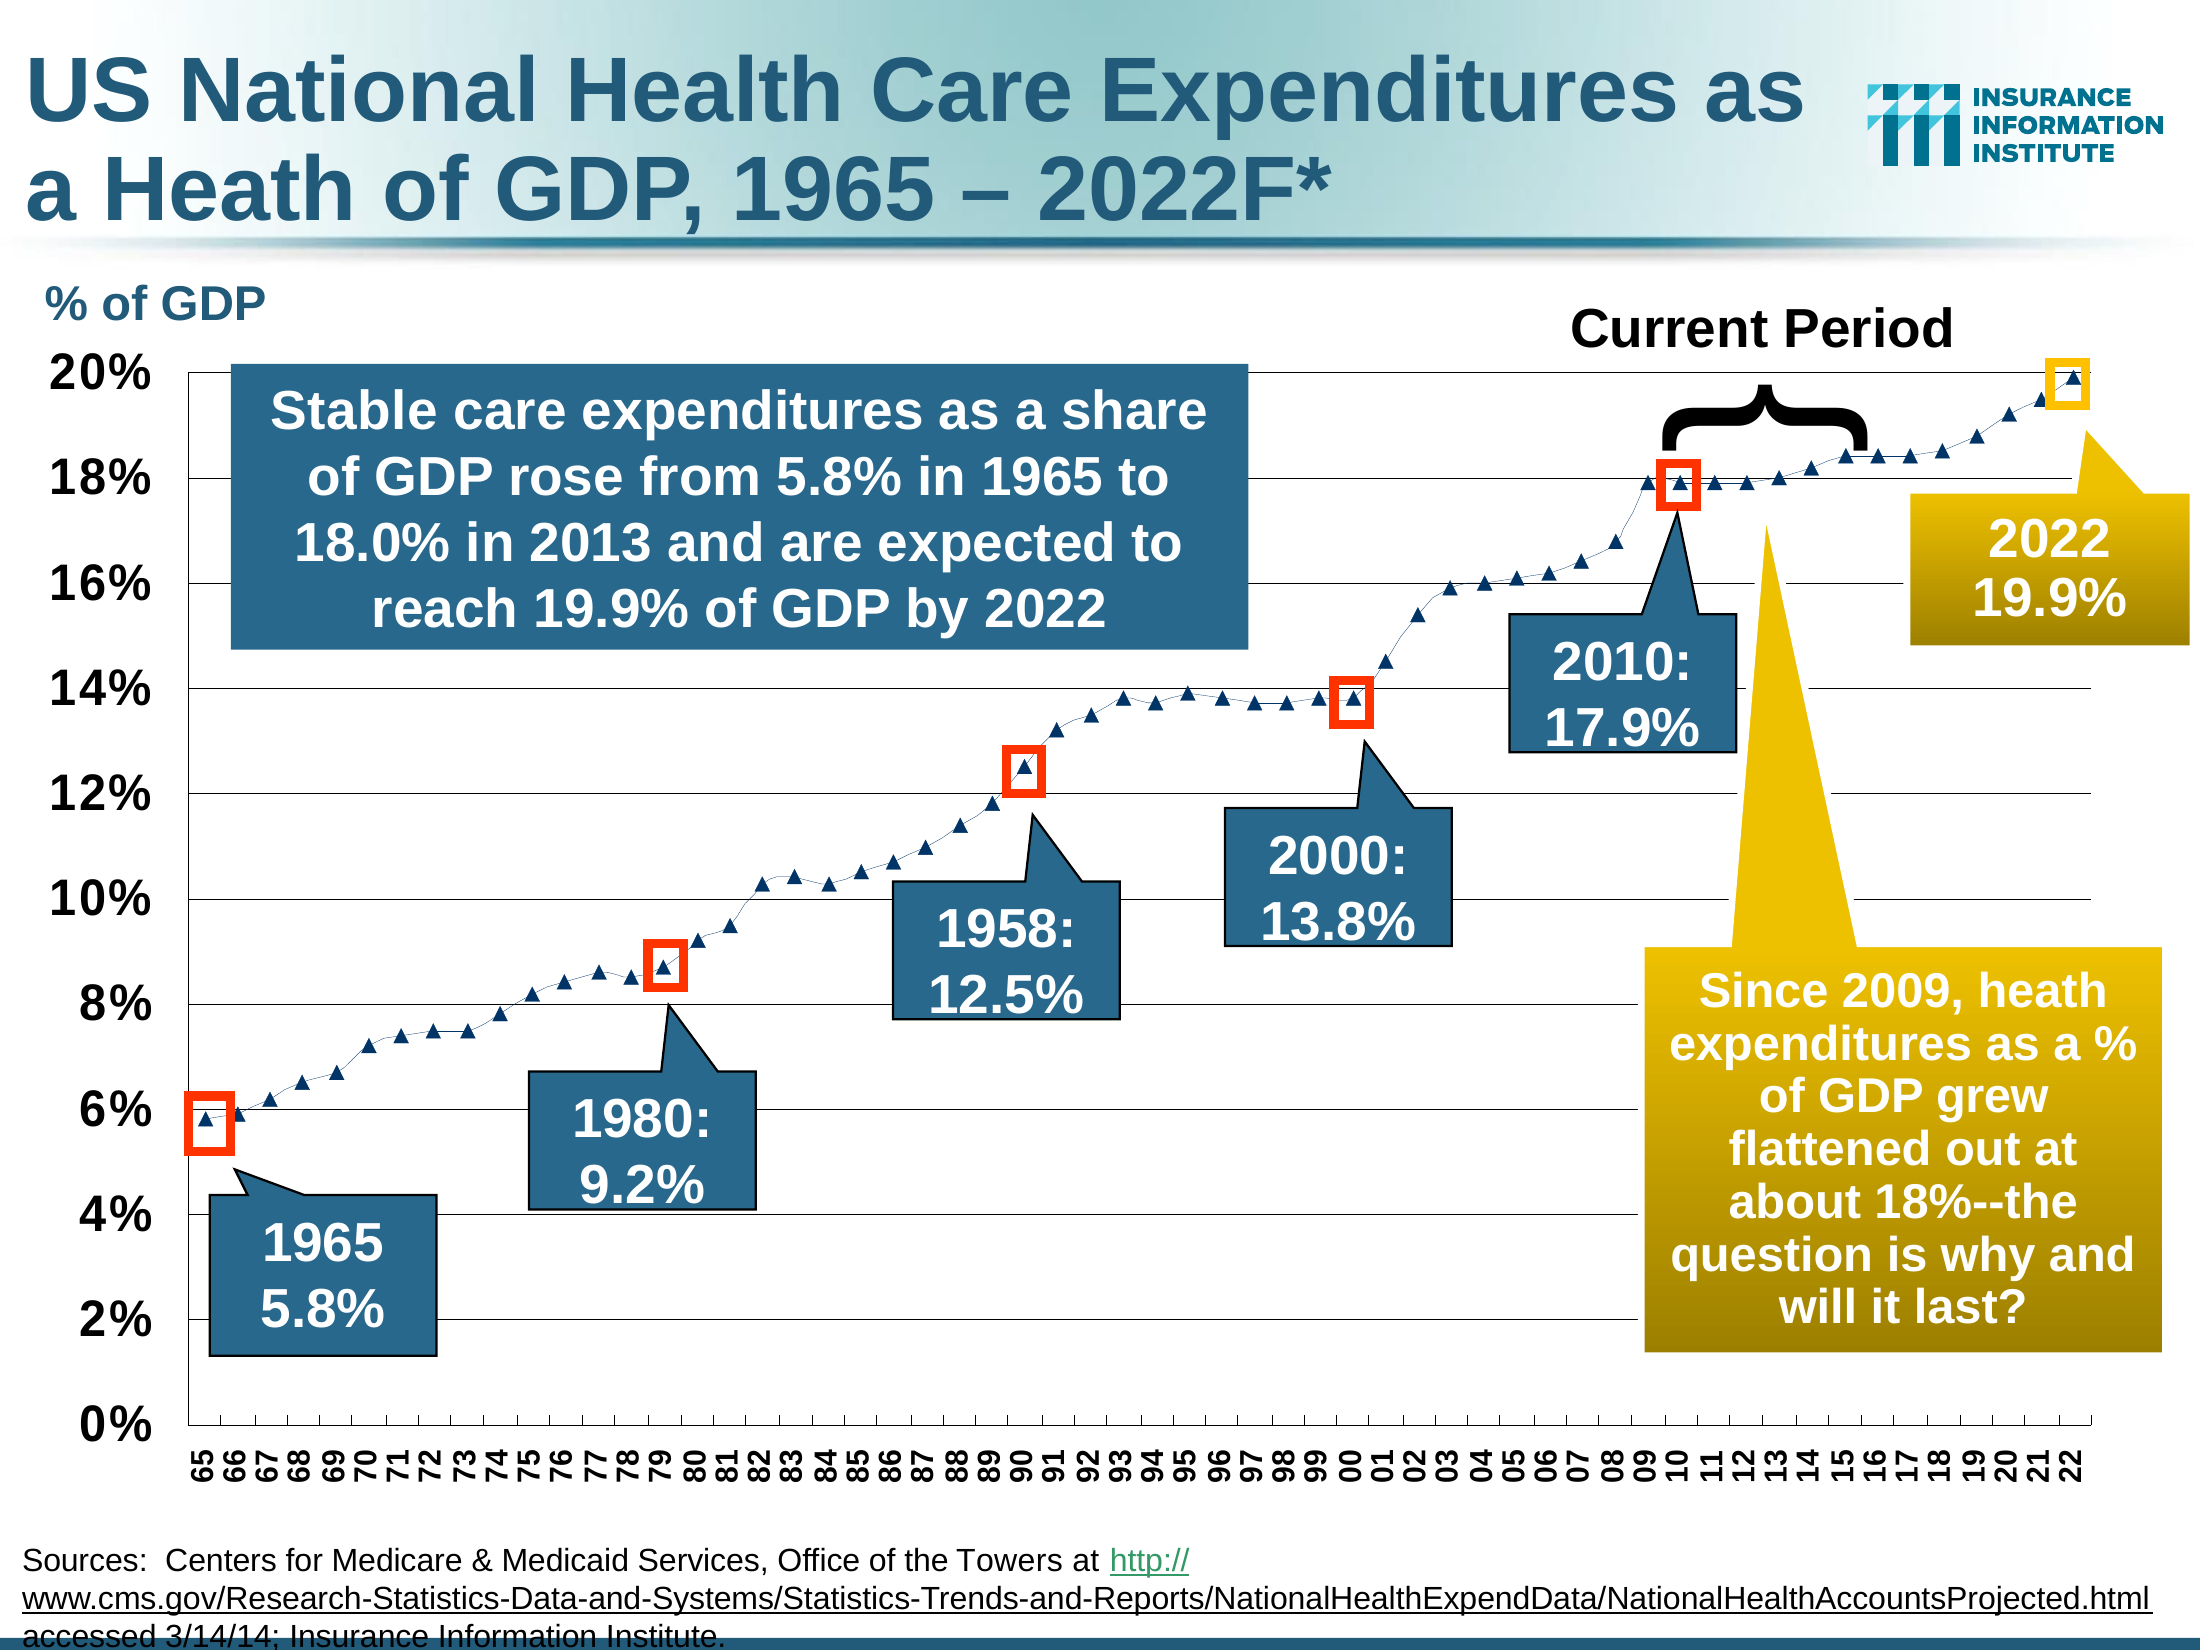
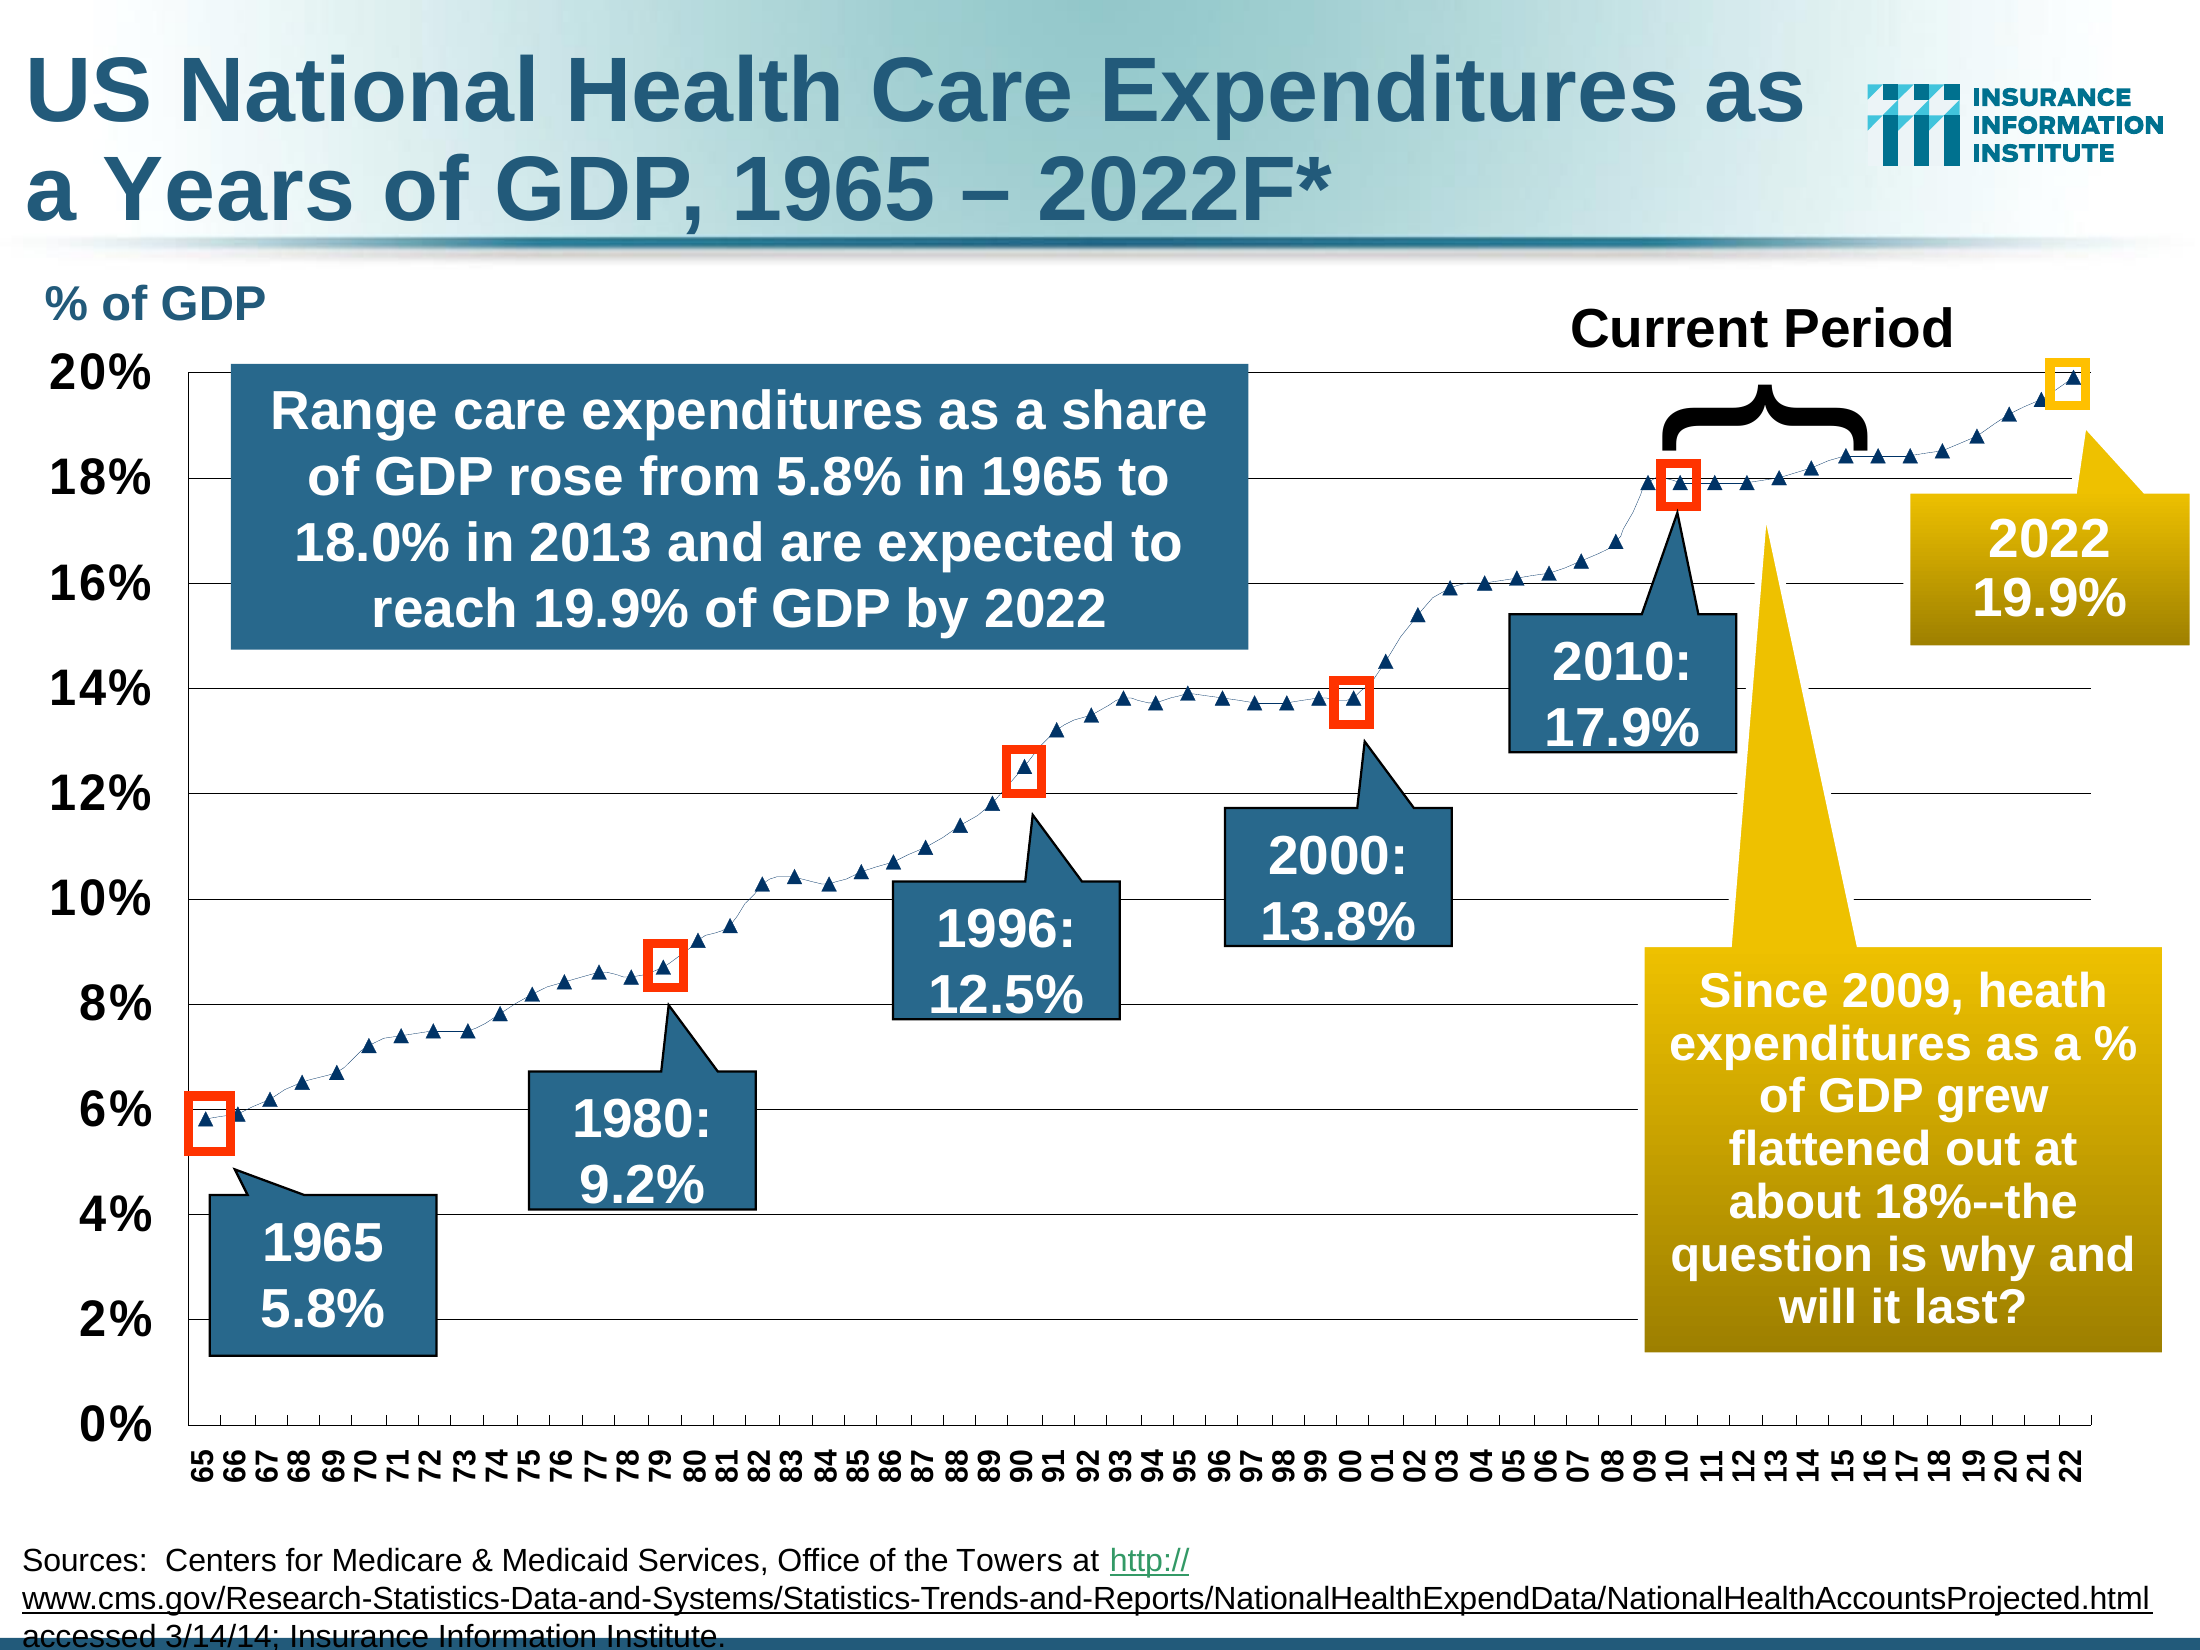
a Heath: Heath -> Years
Stable: Stable -> Range
1958: 1958 -> 1996
